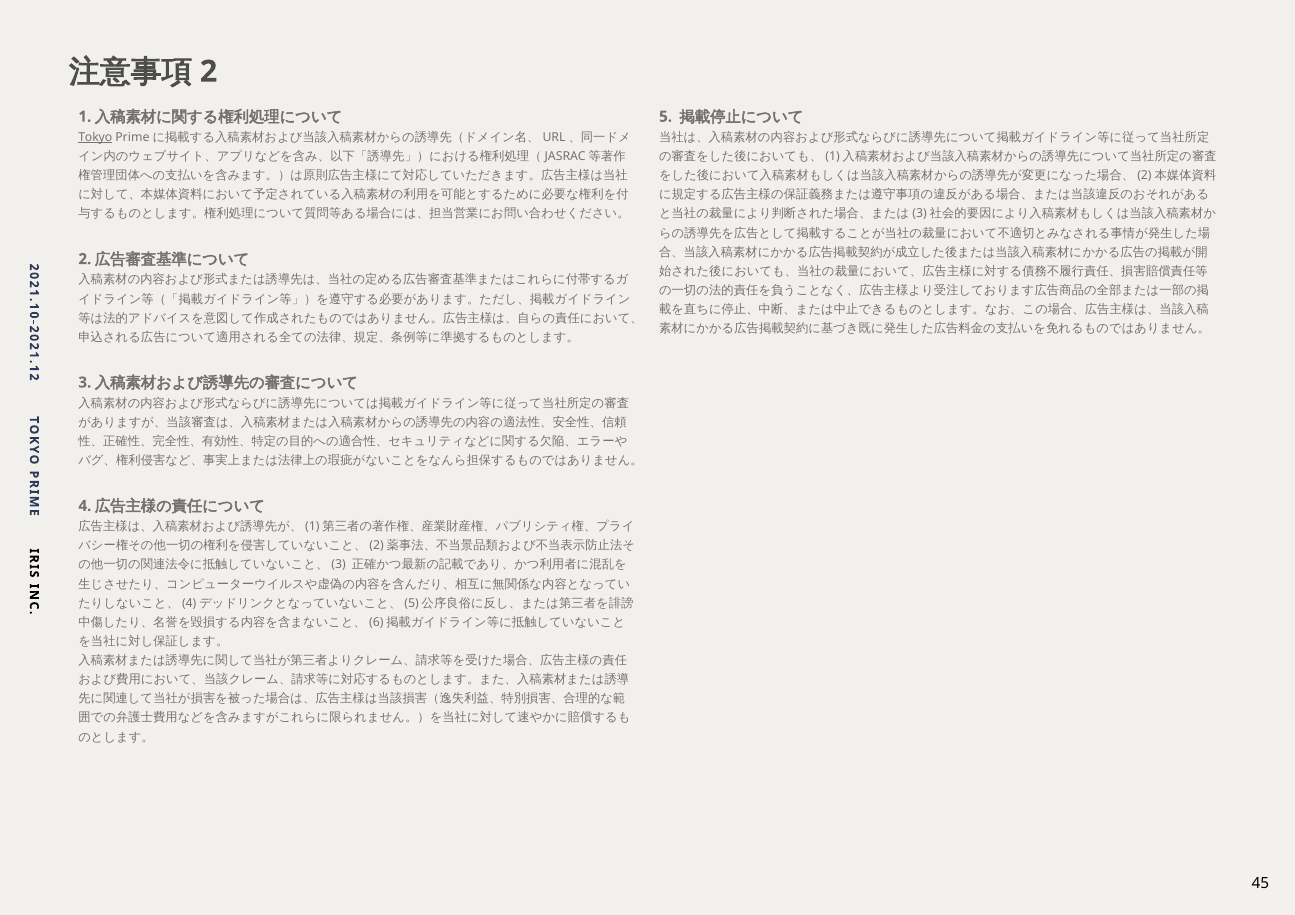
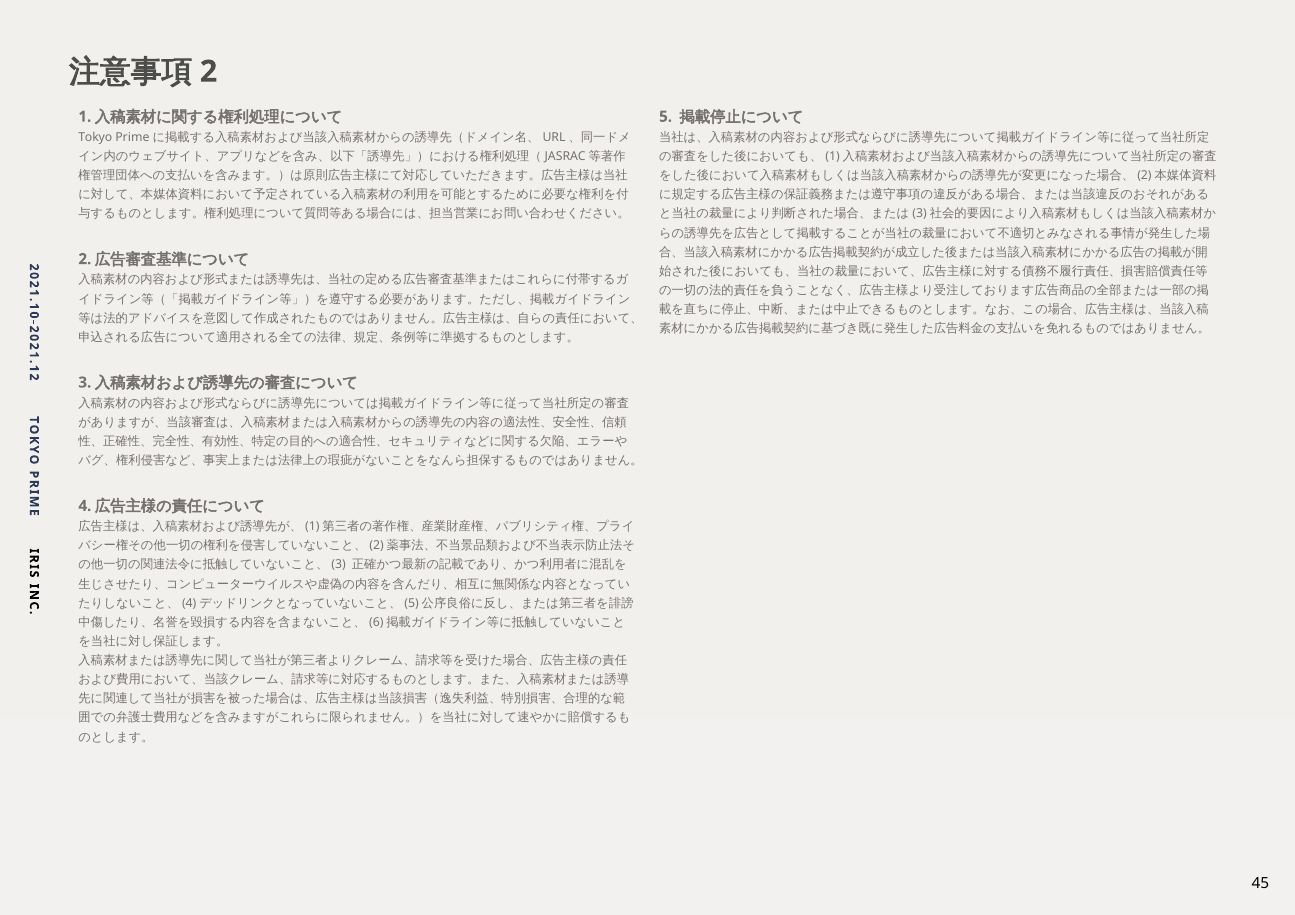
Tokyo underline: present -> none
